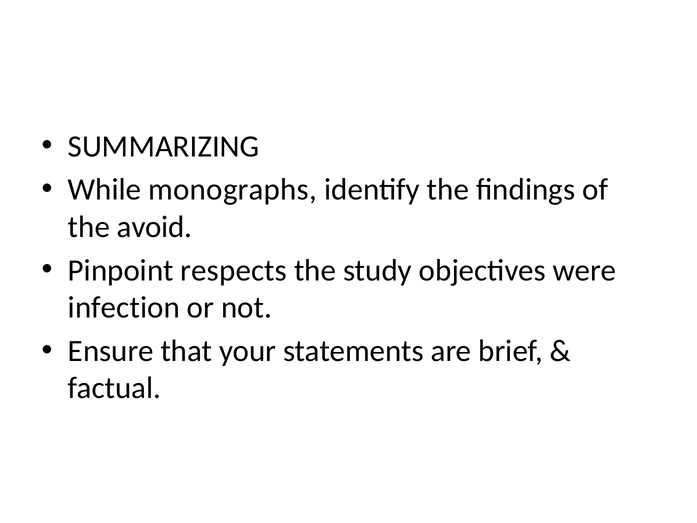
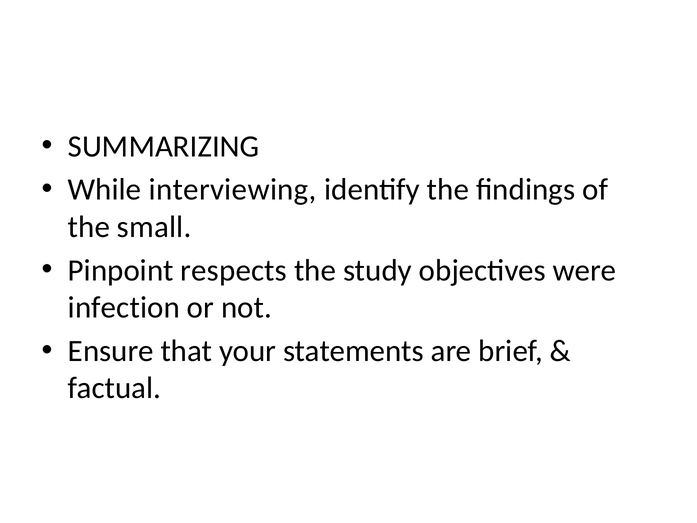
monographs: monographs -> interviewing
avoid: avoid -> small
